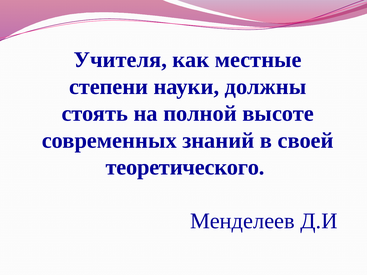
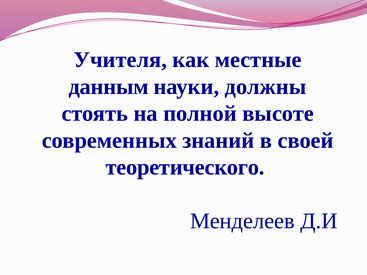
степени: степени -> данным
